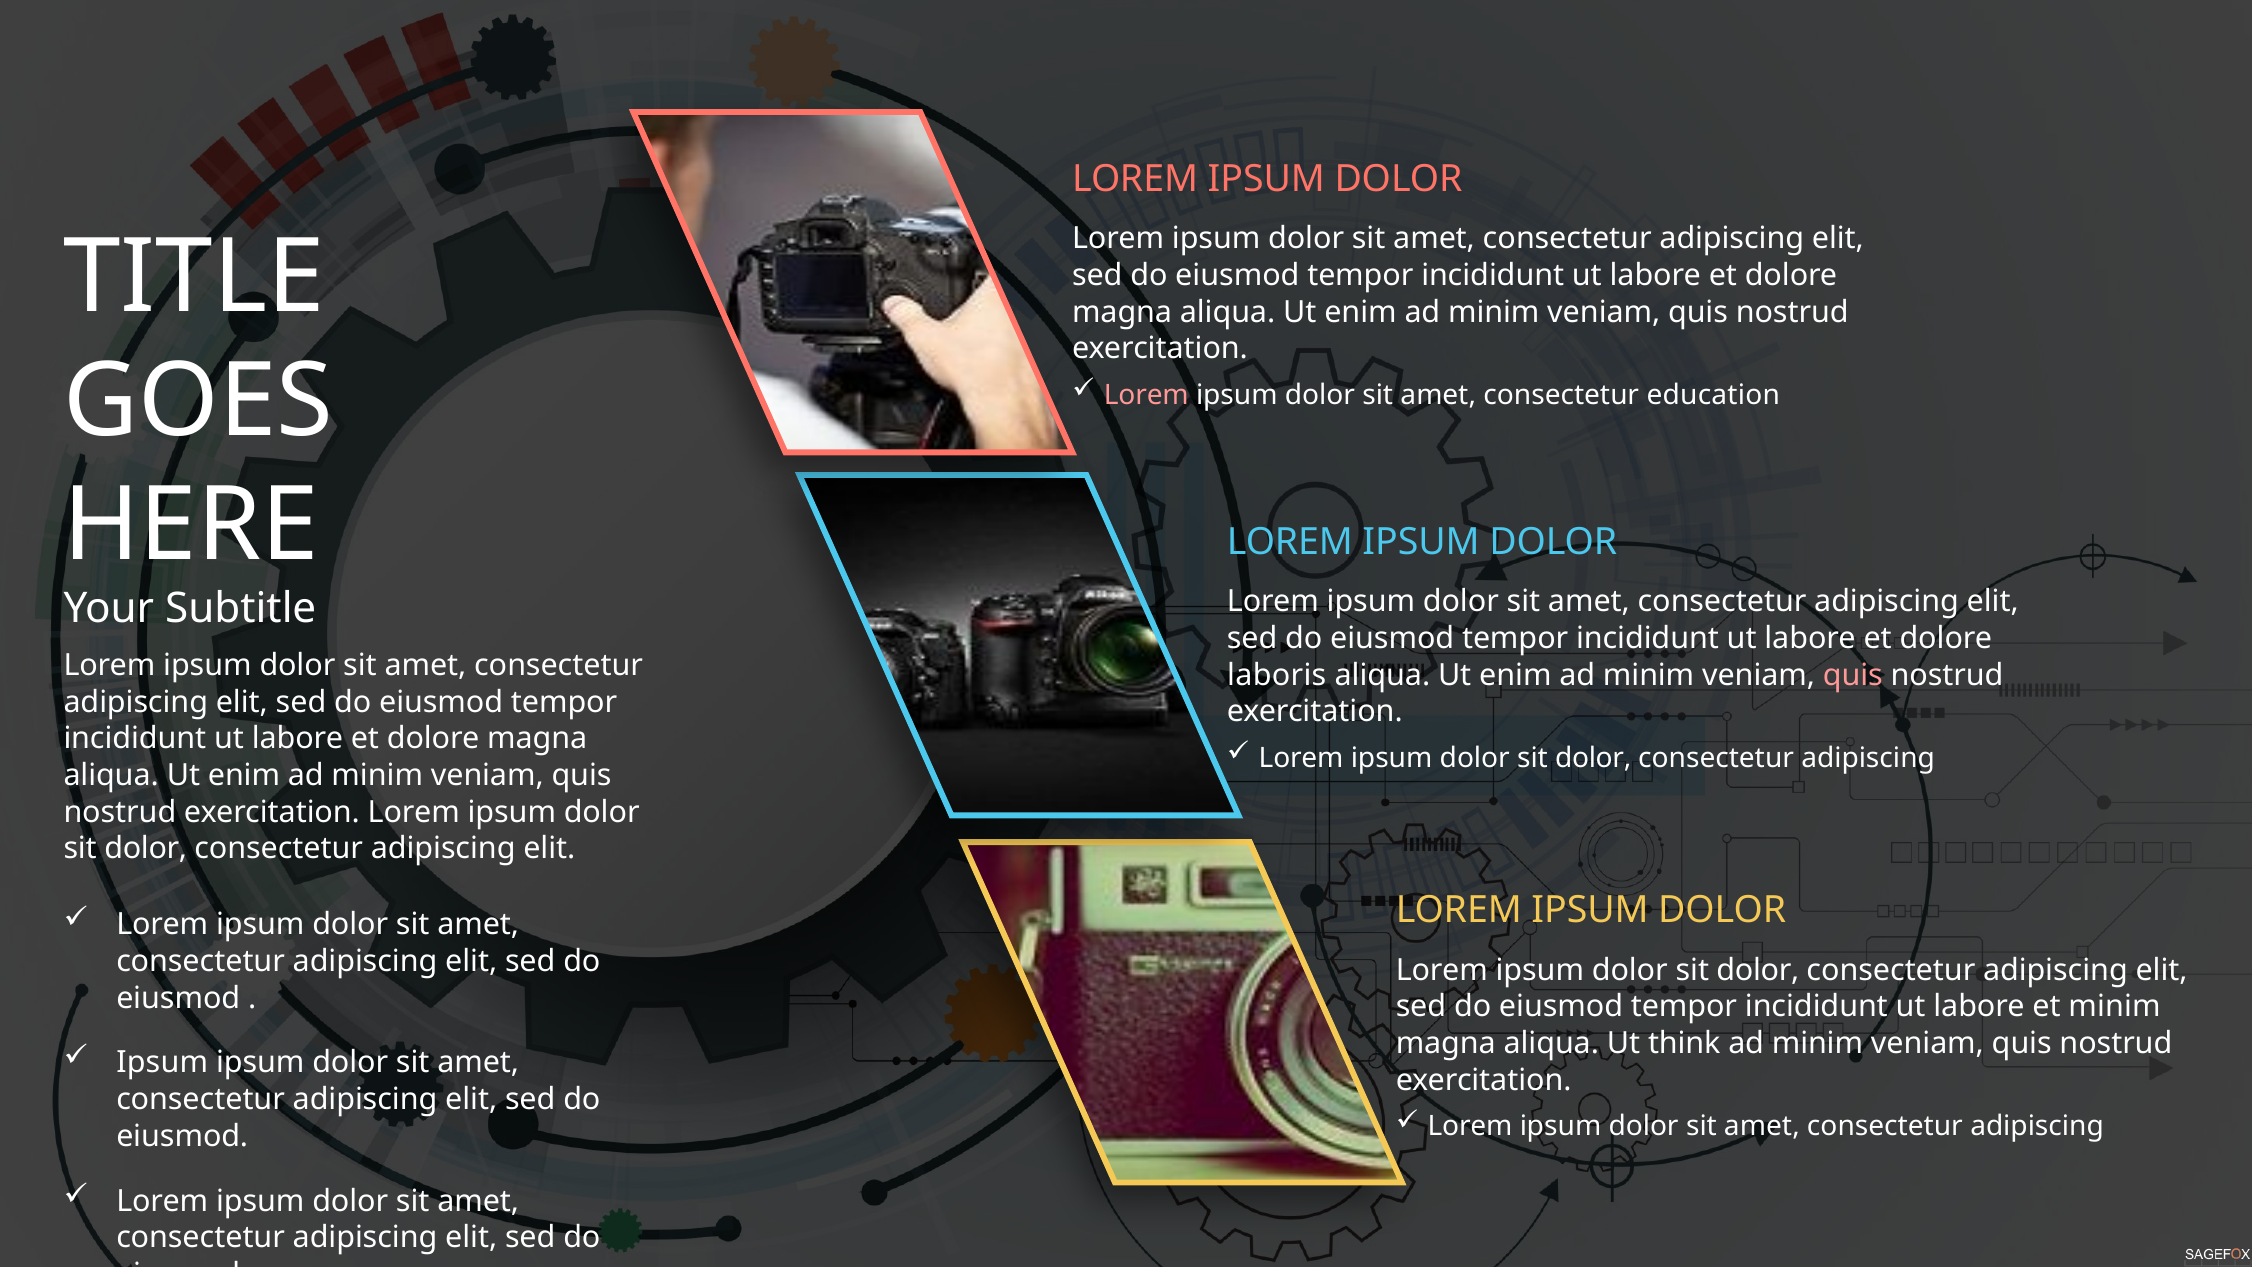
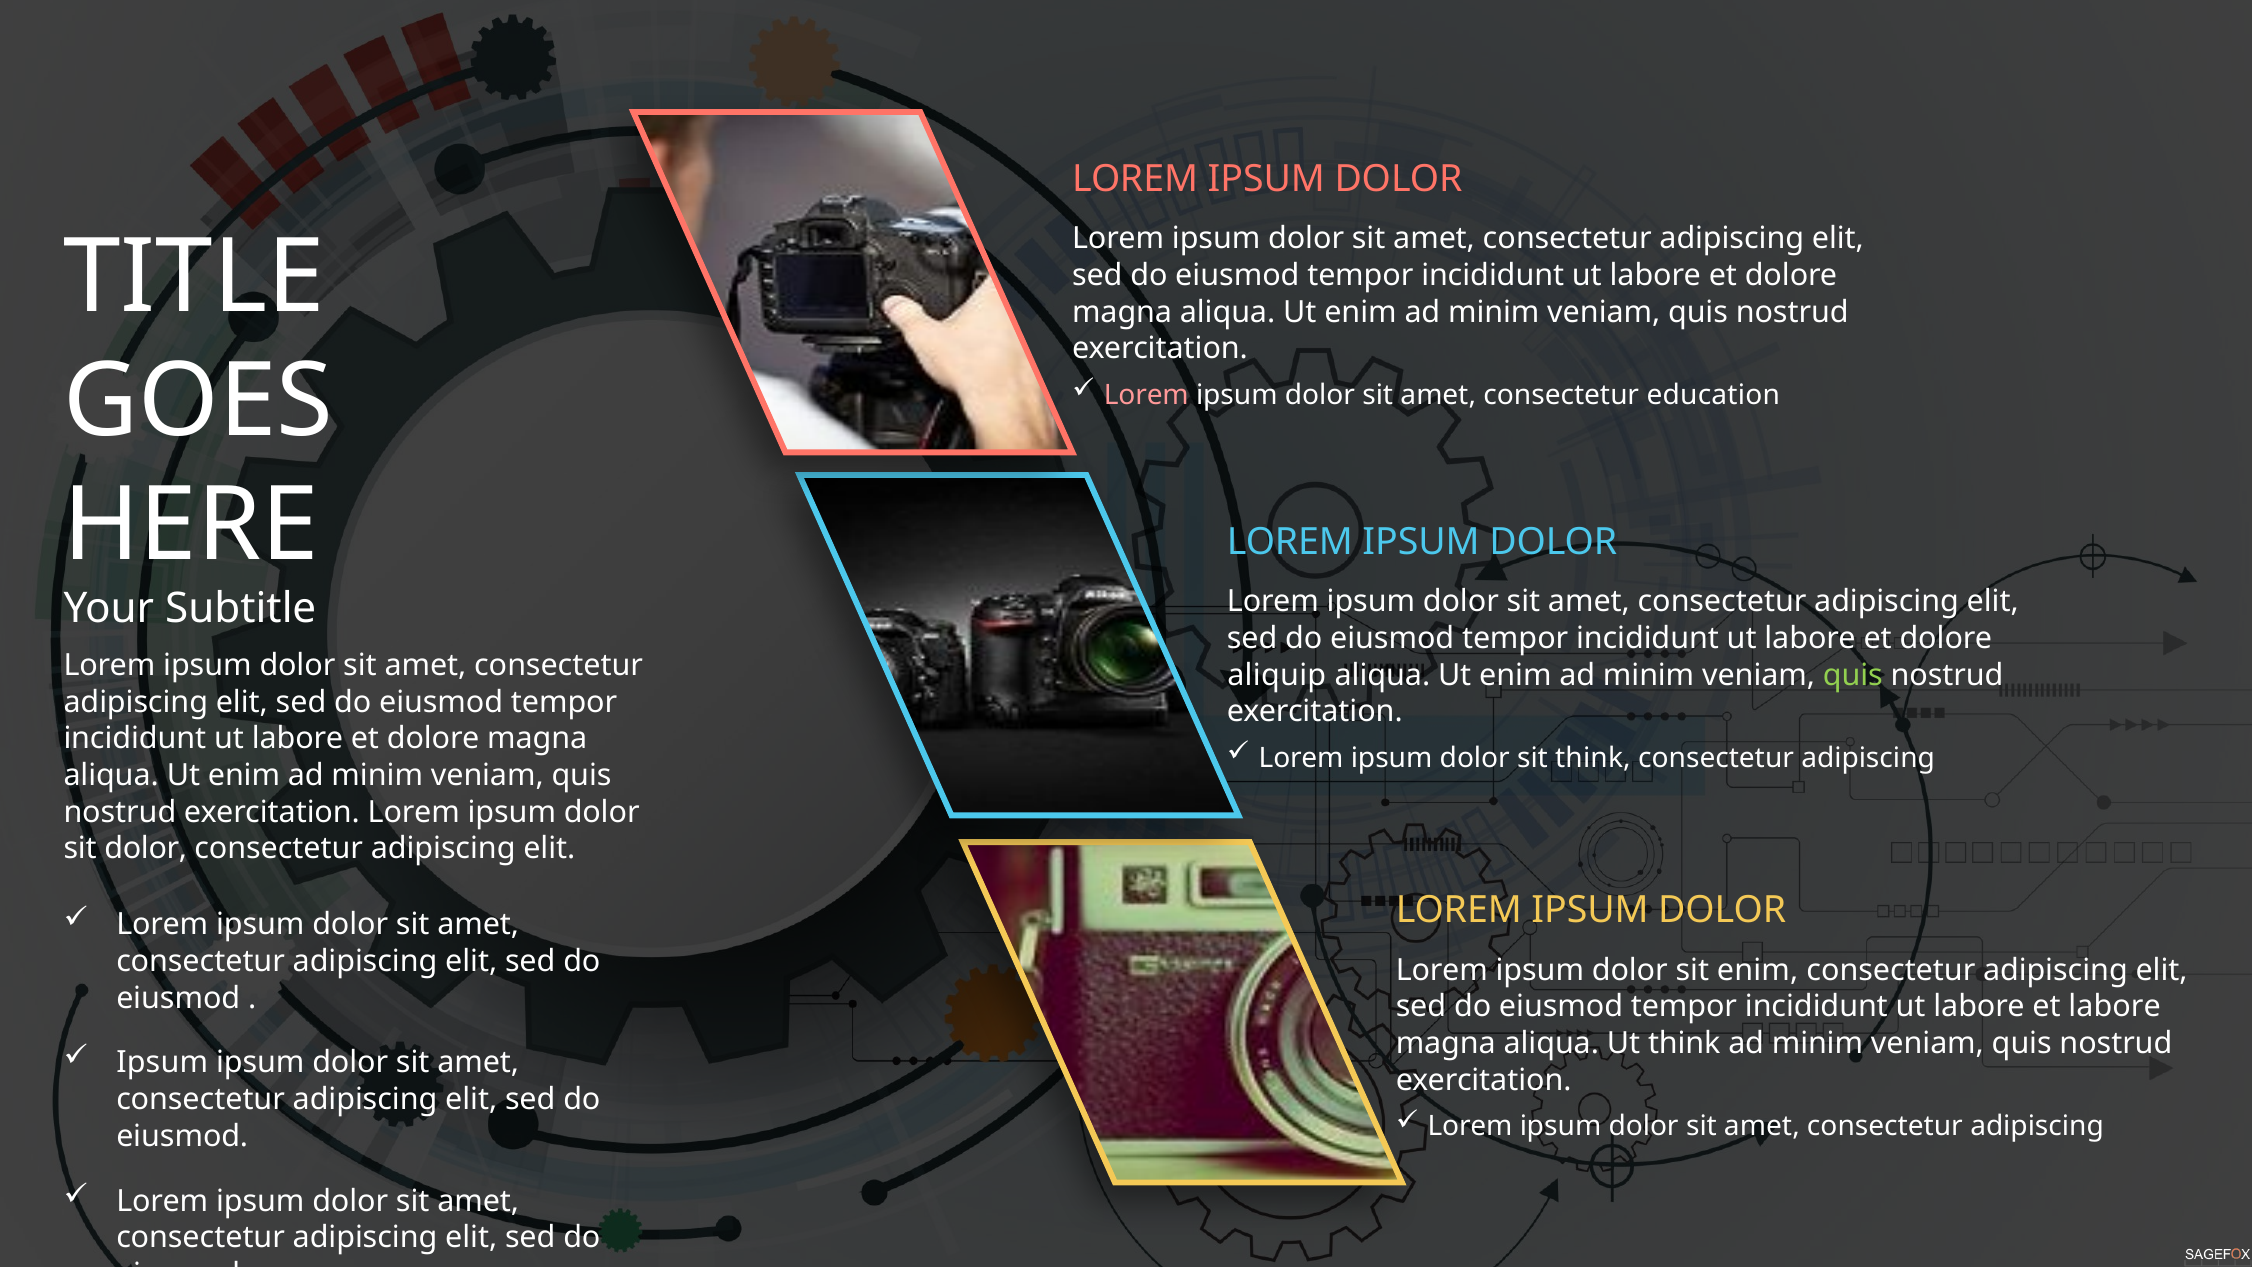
laboris: laboris -> aliquip
quis at (1853, 675) colour: pink -> light green
dolor at (1593, 758): dolor -> think
dolor at (1758, 970): dolor -> enim
et minim: minim -> labore
